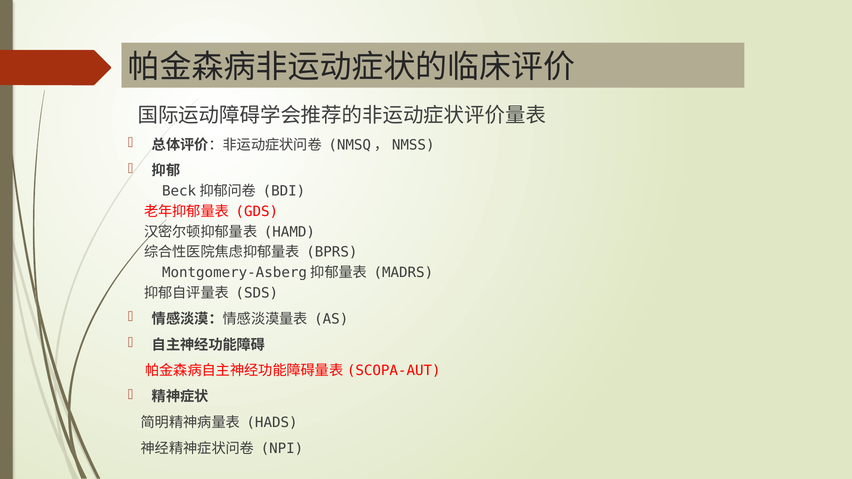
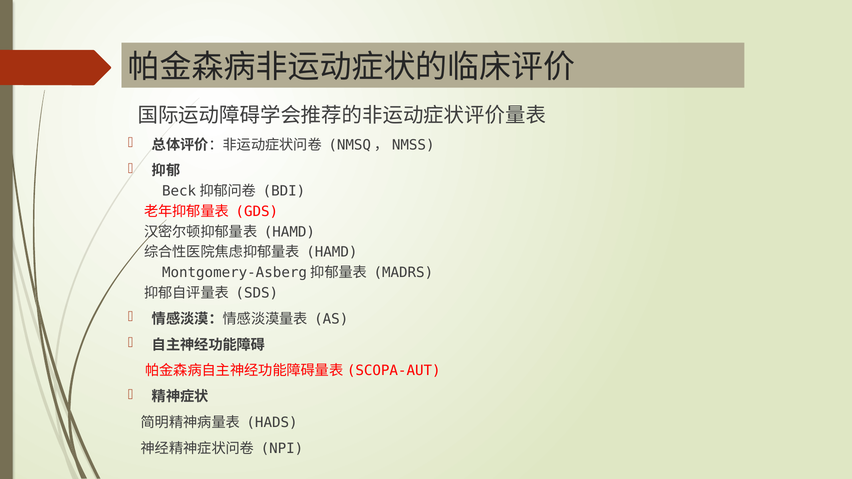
BPRS at (332, 252): BPRS -> HAMD
